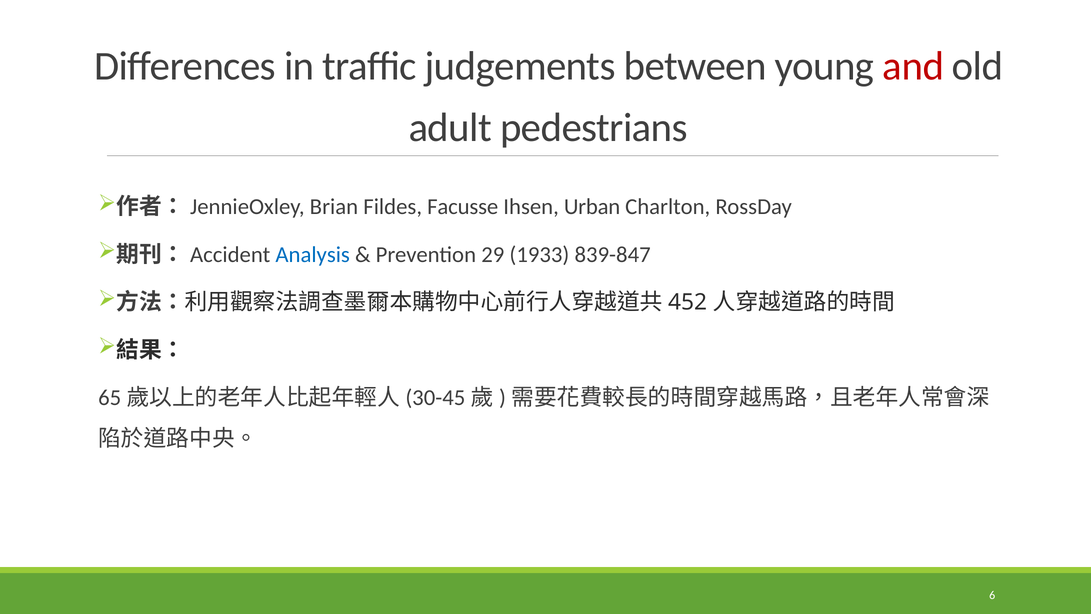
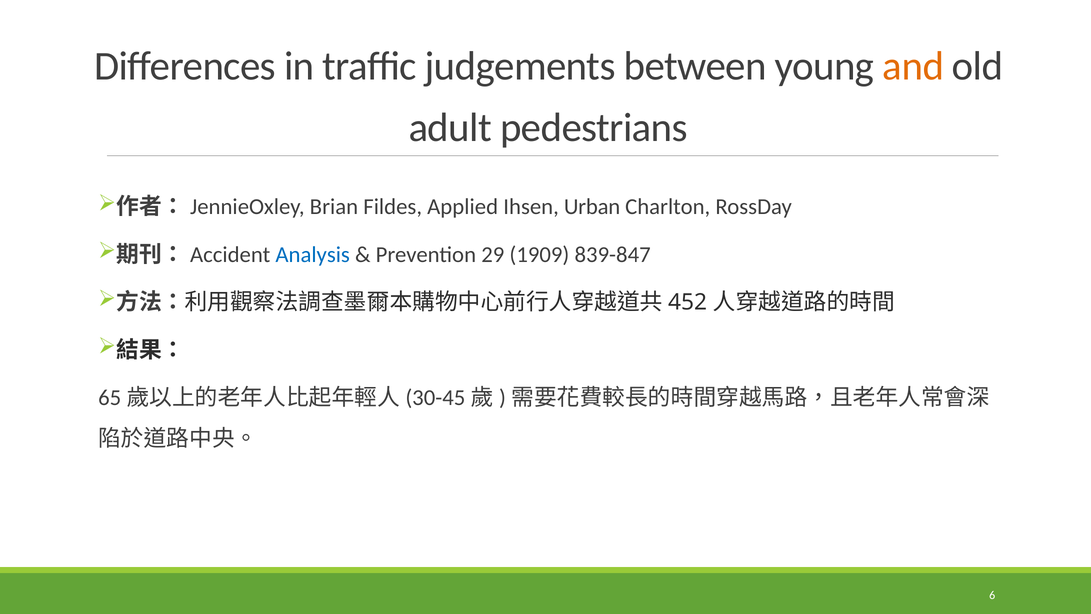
and colour: red -> orange
Facusse: Facusse -> Applied
1933: 1933 -> 1909
